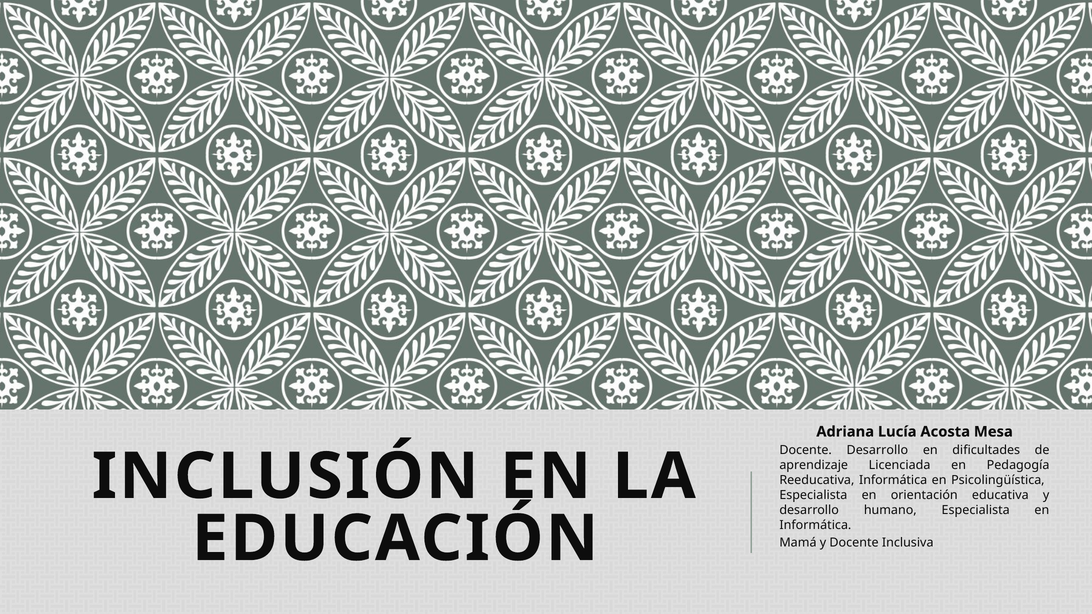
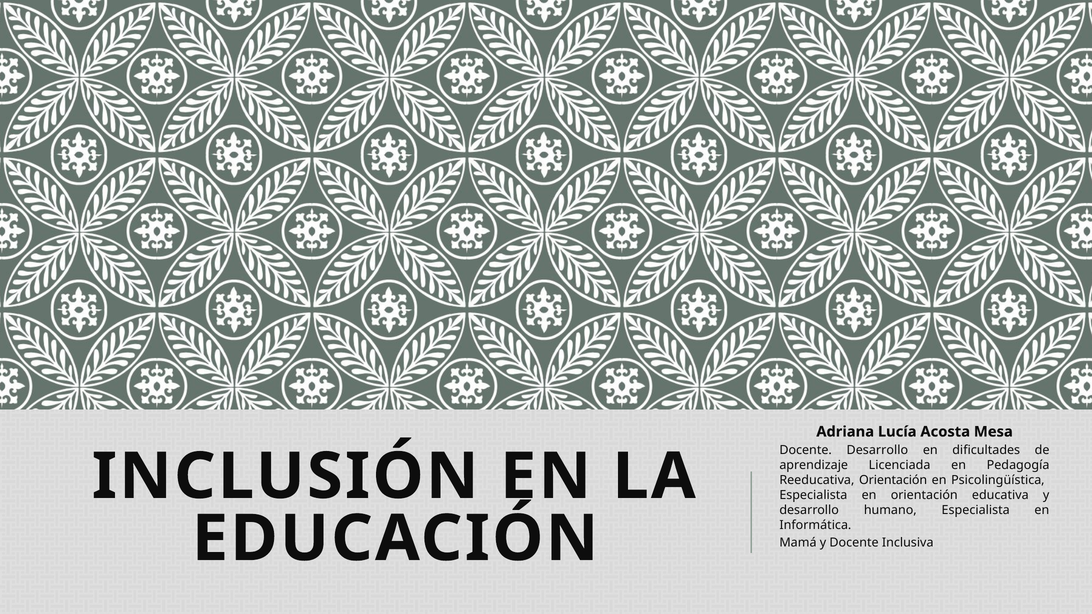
Reeducativa Informática: Informática -> Orientación
